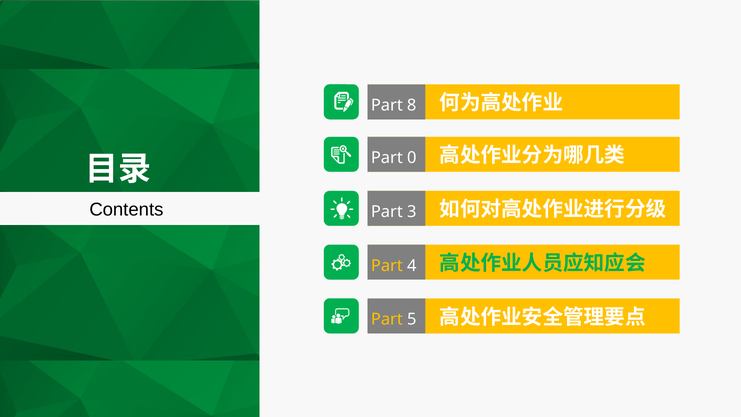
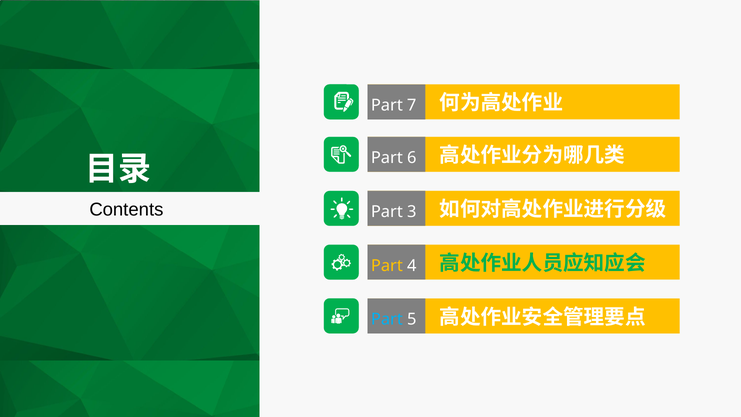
8: 8 -> 7
0: 0 -> 6
Part at (387, 319) colour: yellow -> light blue
